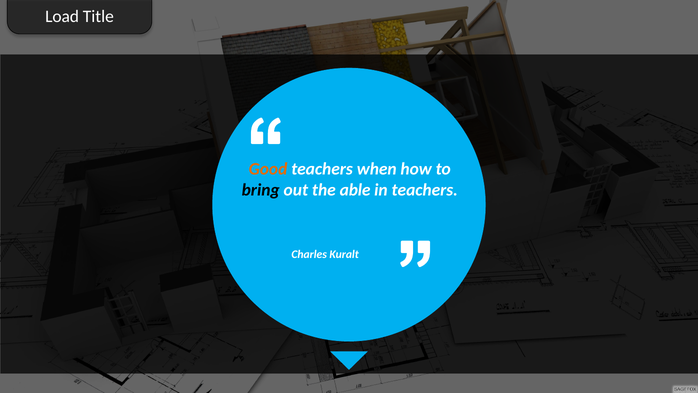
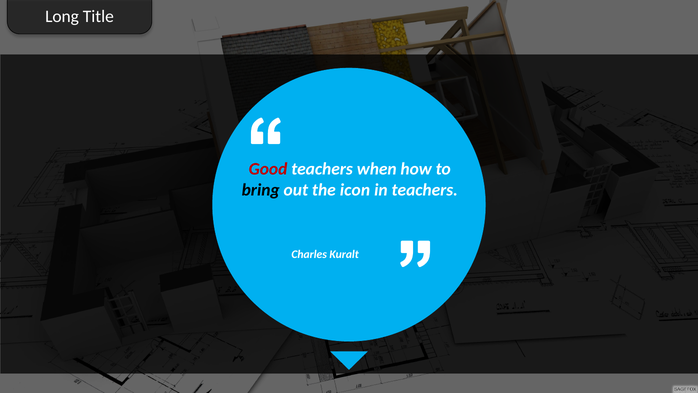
Load: Load -> Long
Good colour: orange -> red
able: able -> icon
